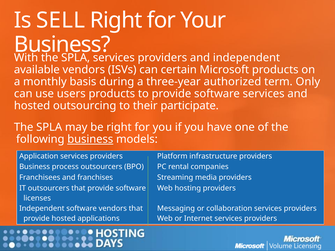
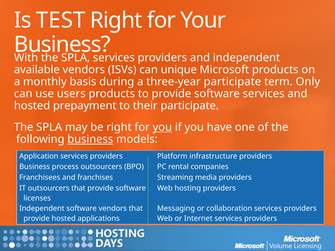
SELL: SELL -> TEST
certain: certain -> unique
three-year authorized: authorized -> participate
outsourcing: outsourcing -> prepayment
you at (162, 127) underline: none -> present
